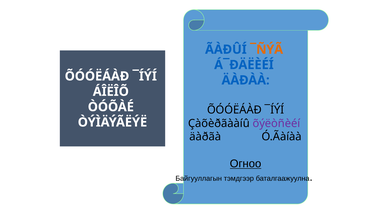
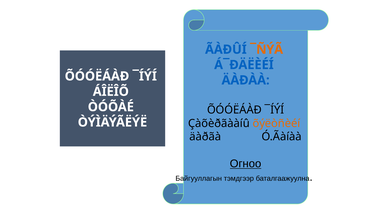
õýëòñèéí colour: purple -> orange
